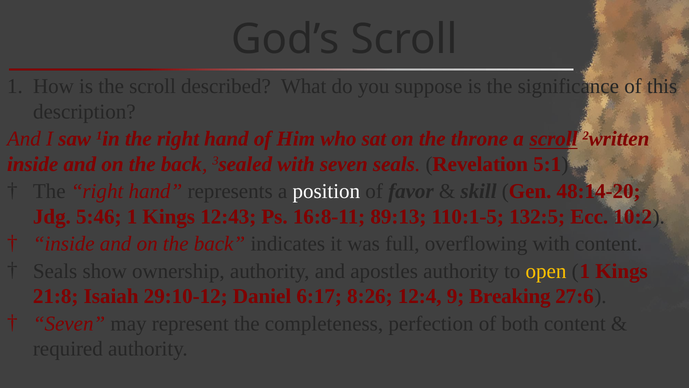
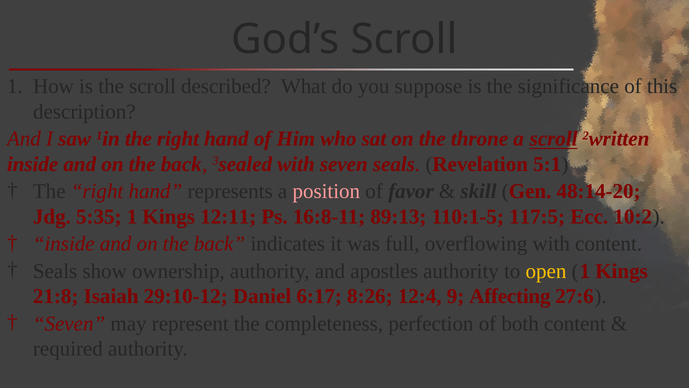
position colour: white -> pink
5:46: 5:46 -> 5:35
12:43: 12:43 -> 12:11
132:5: 132:5 -> 117:5
Breaking: Breaking -> Affecting
